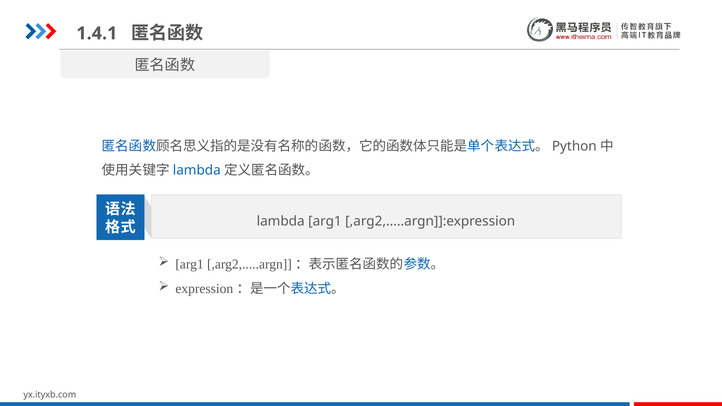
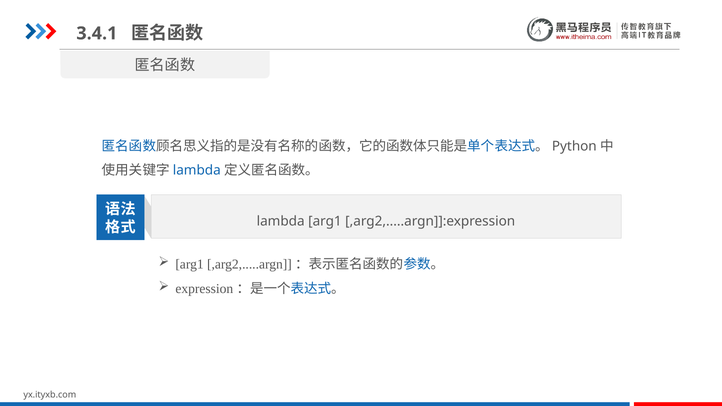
1.4.1: 1.4.1 -> 3.4.1
